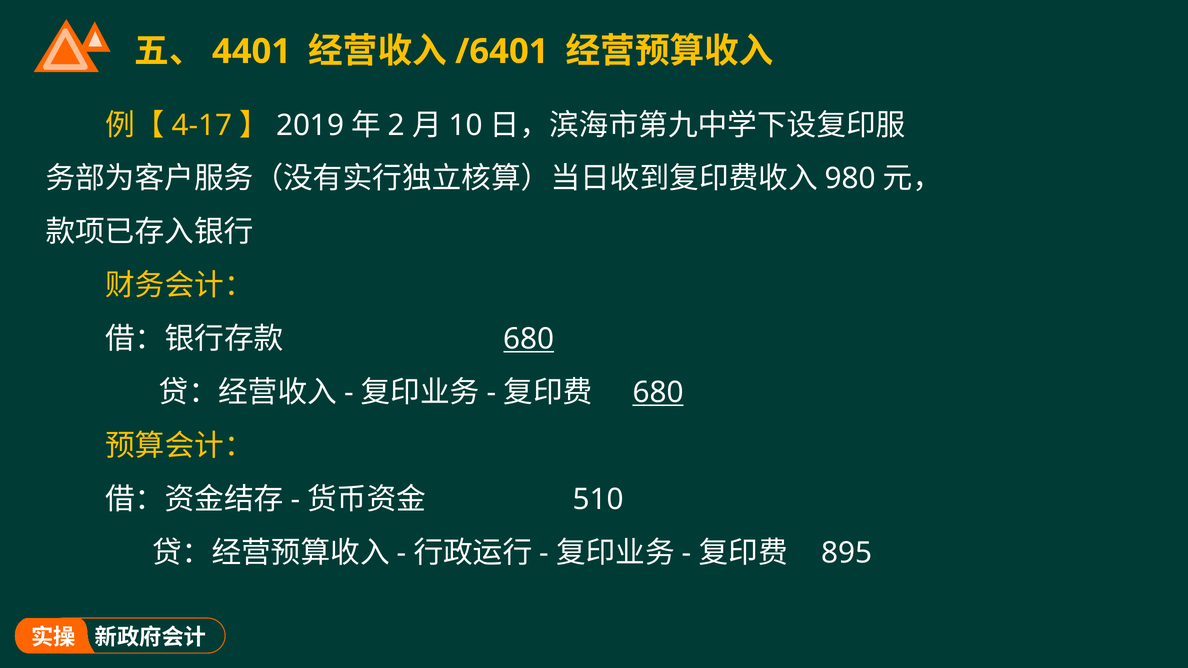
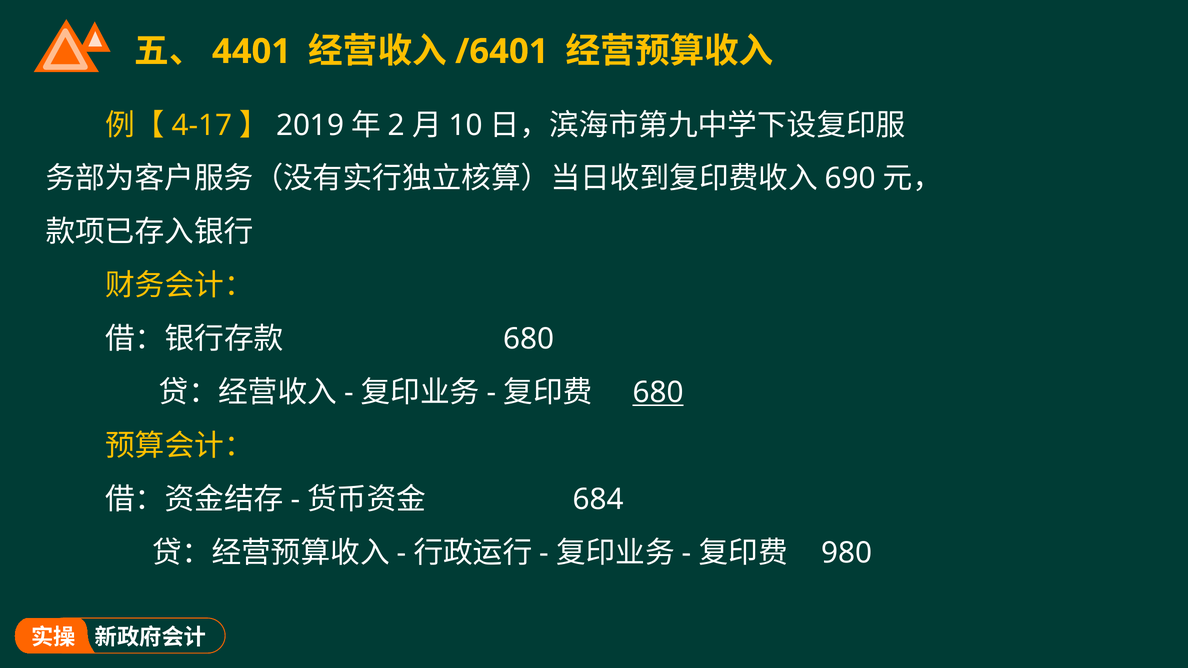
980: 980 -> 690
680 at (529, 339) underline: present -> none
510: 510 -> 684
895: 895 -> 980
